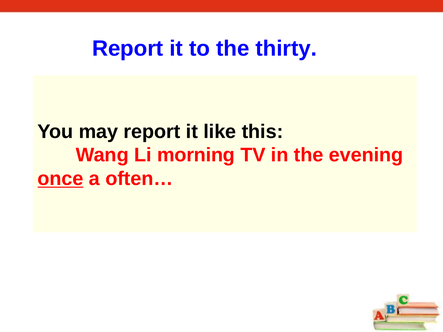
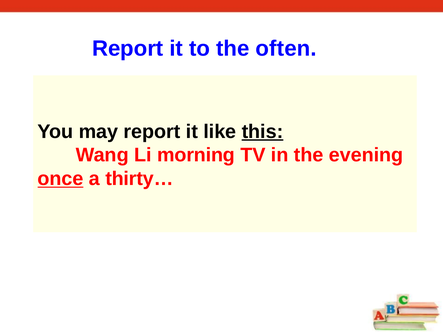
thirty: thirty -> often
this underline: none -> present
often…: often… -> thirty…
